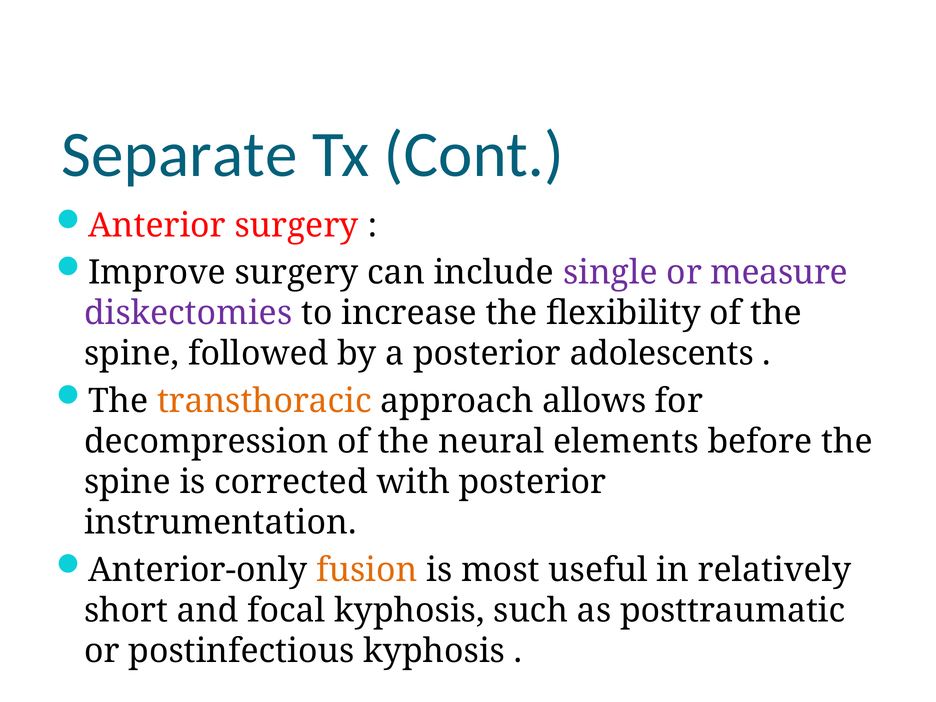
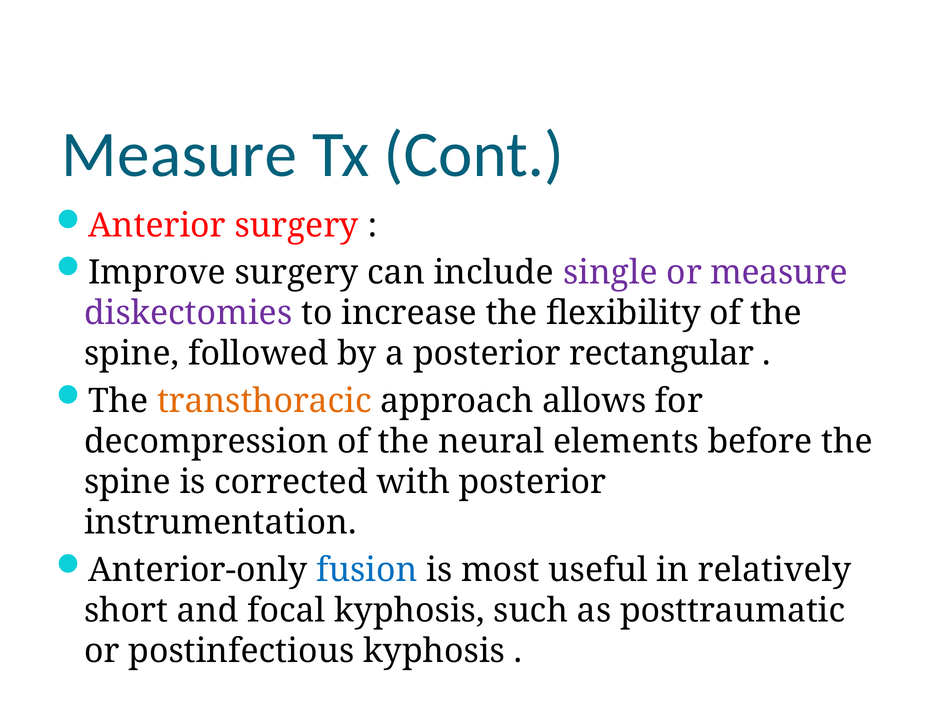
Separate at (179, 155): Separate -> Measure
adolescents: adolescents -> rectangular
fusion colour: orange -> blue
